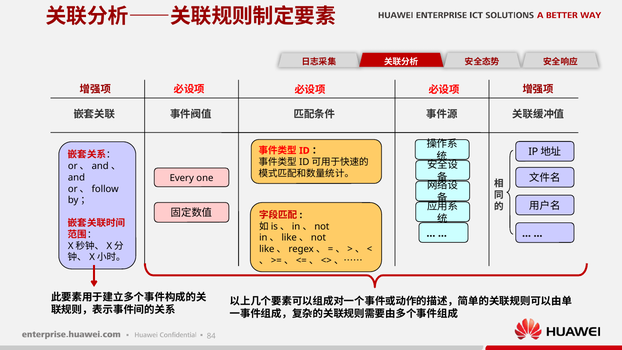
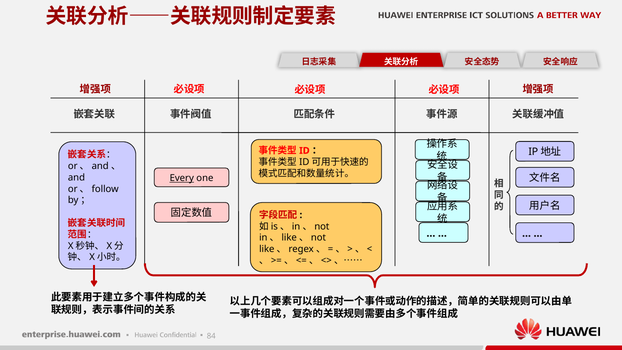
Every underline: none -> present
